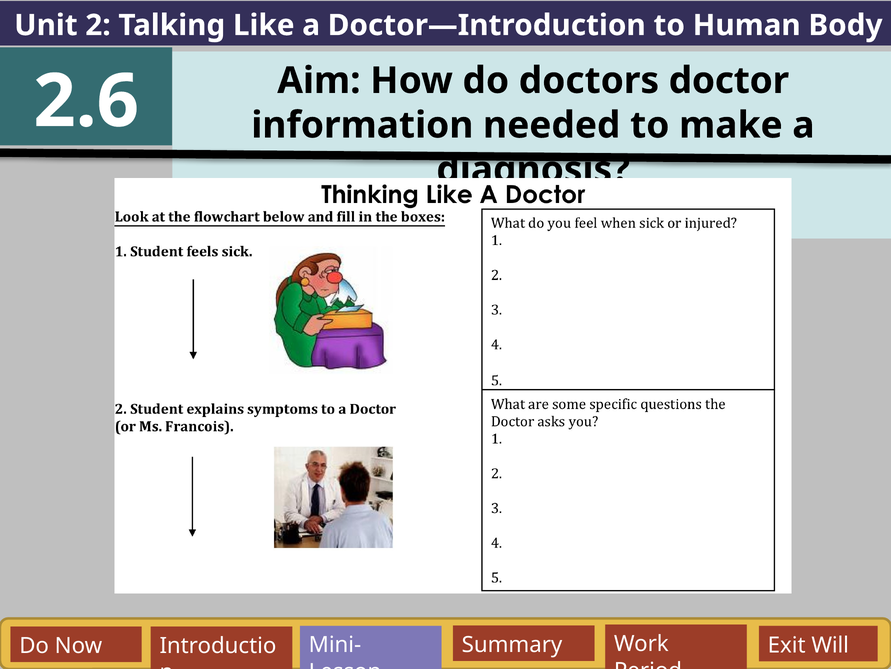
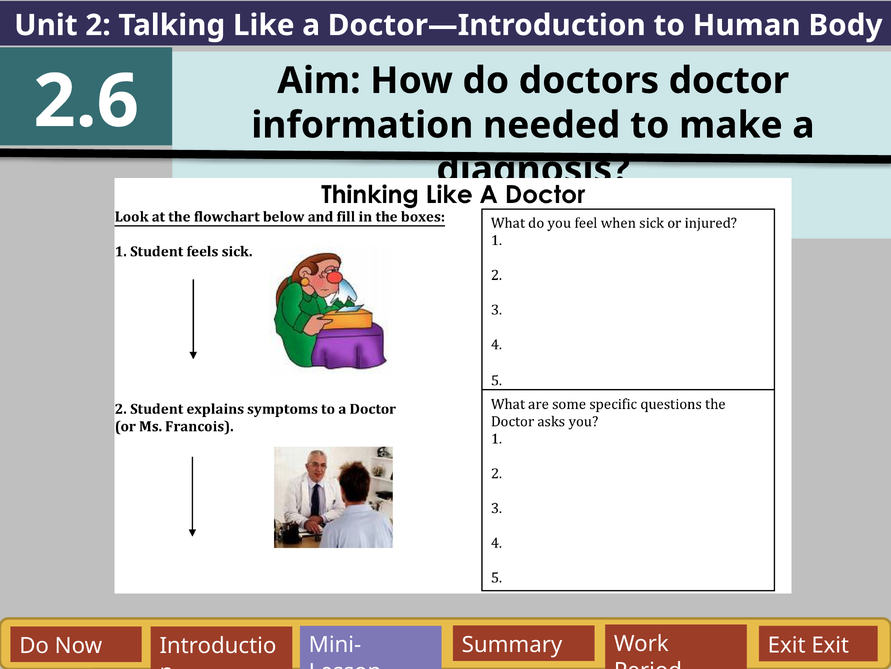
Exit Will: Will -> Exit
